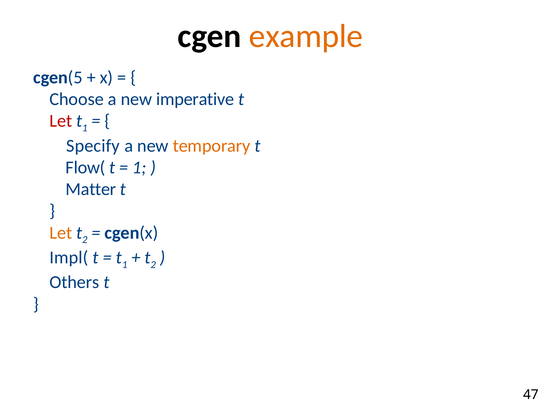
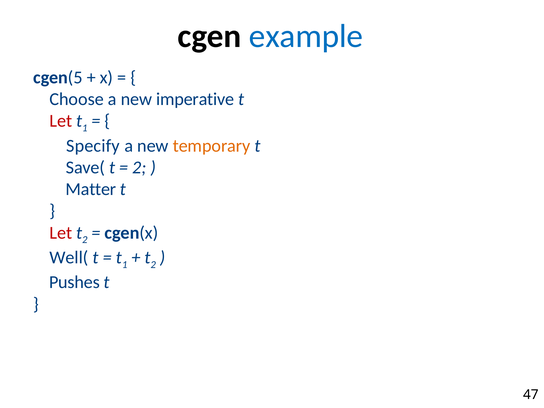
example colour: orange -> blue
Flow(: Flow( -> Save(
1 at (139, 167): 1 -> 2
Let at (61, 233) colour: orange -> red
Impl(: Impl( -> Well(
Others: Others -> Pushes
